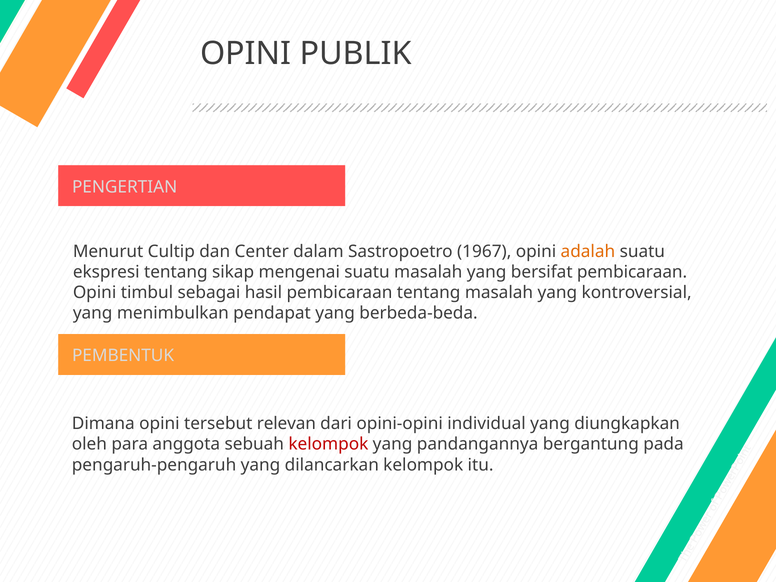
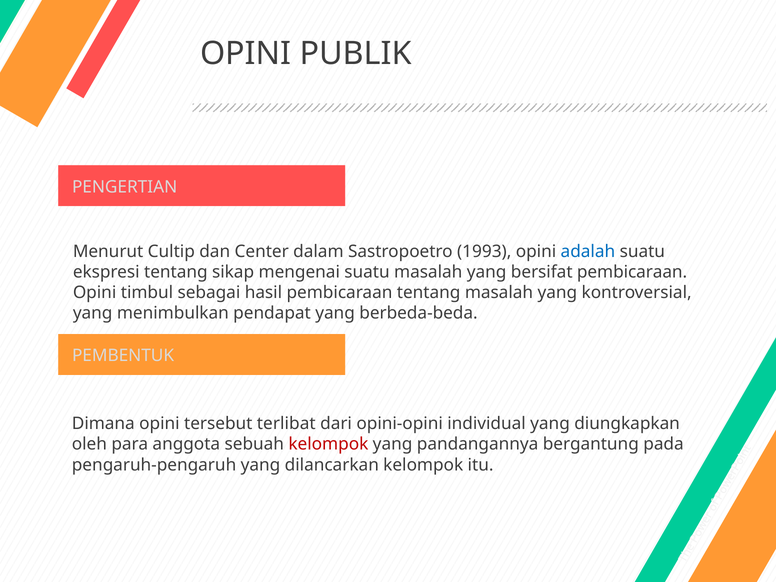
1967: 1967 -> 1993
adalah colour: orange -> blue
relevan: relevan -> terlibat
